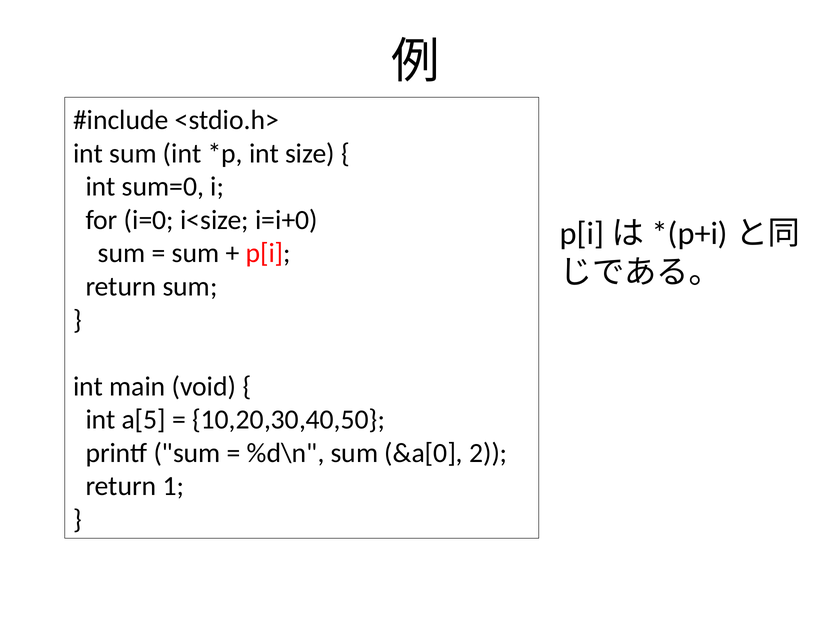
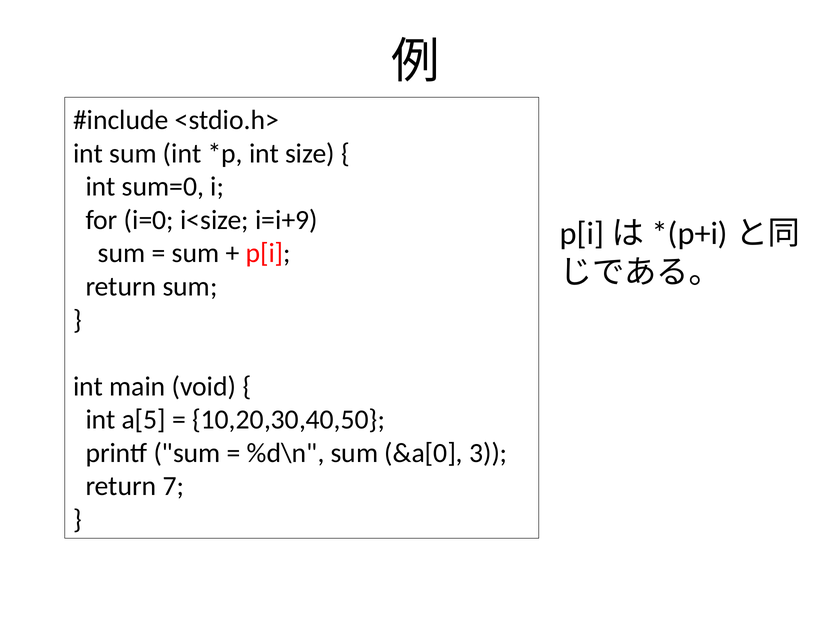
i=i+0: i=i+0 -> i=i+9
2: 2 -> 3
1: 1 -> 7
